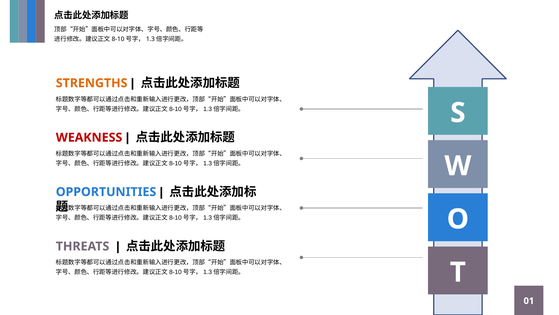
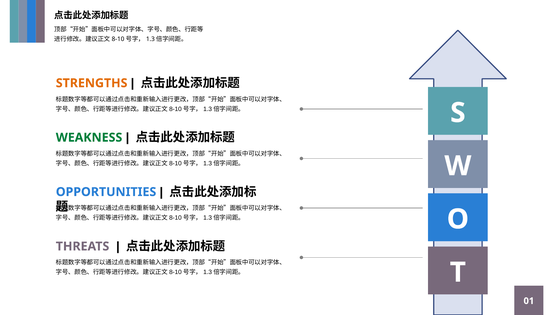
WEAKNESS colour: red -> green
